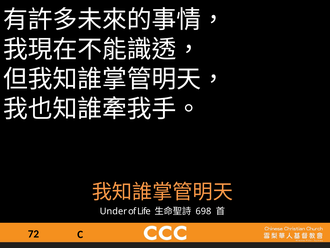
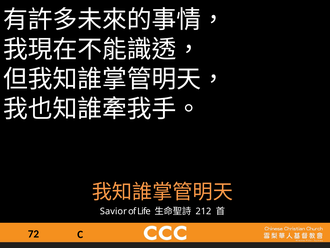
Under: Under -> Savior
698: 698 -> 212
